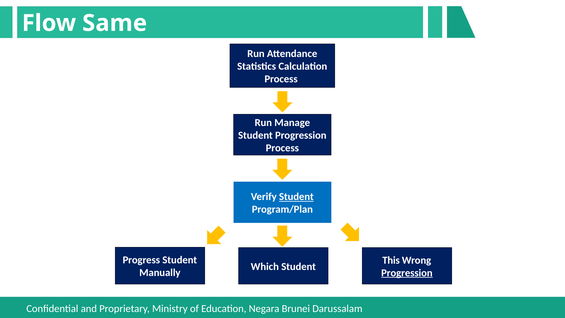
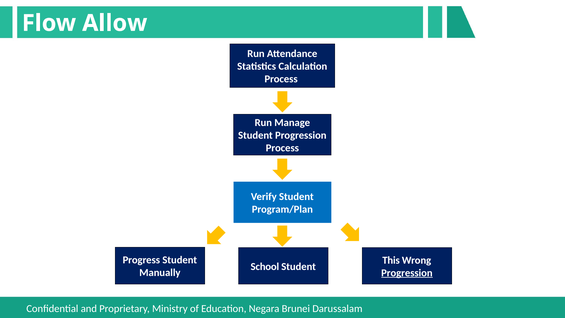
Same: Same -> Allow
Student at (296, 197) underline: present -> none
Which: Which -> School
